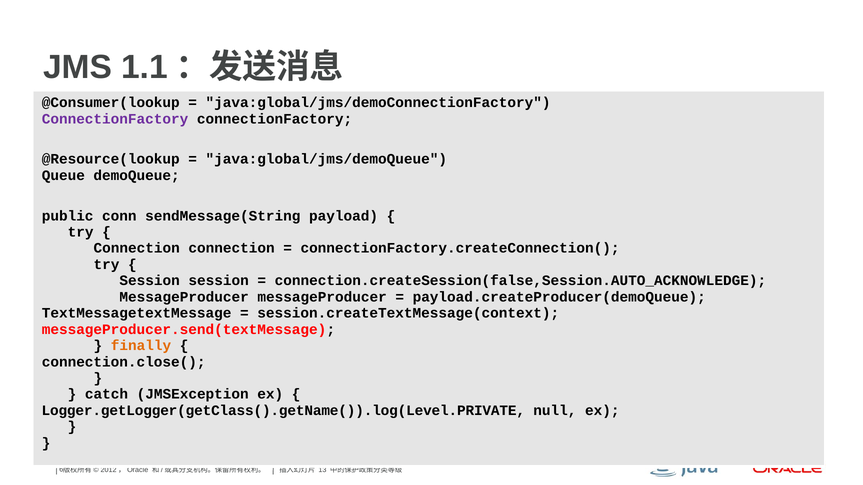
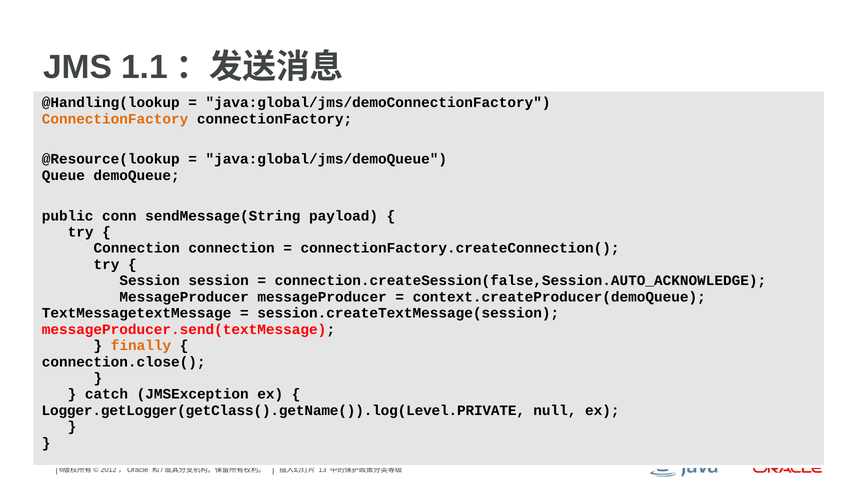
@Consumer(lookup: @Consumer(lookup -> @Handling(lookup
ConnectionFactory at (115, 119) colour: purple -> orange
payload.createProducer(demoQueue: payload.createProducer(demoQueue -> context.createProducer(demoQueue
session.createTextMessage(context: session.createTextMessage(context -> session.createTextMessage(session
